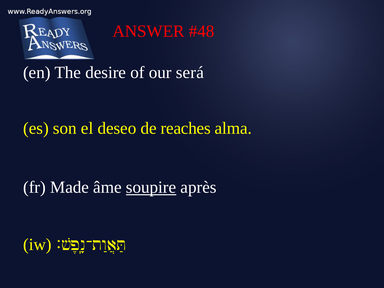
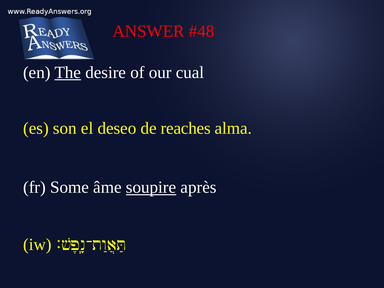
The underline: none -> present
será: será -> cual
Made: Made -> Some
